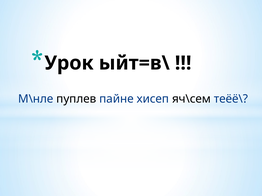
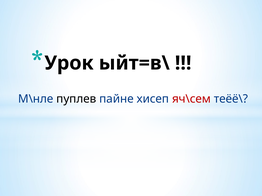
яч\сем colour: black -> red
